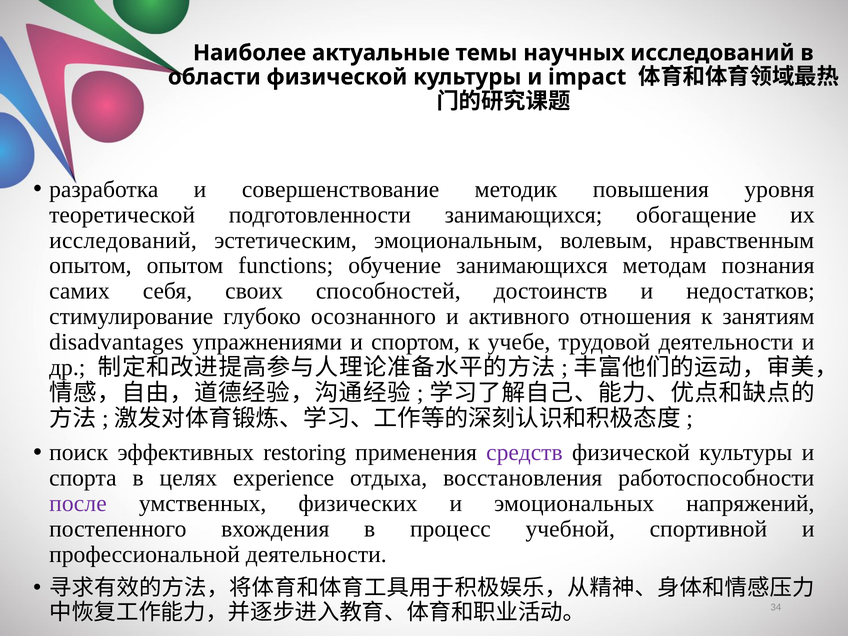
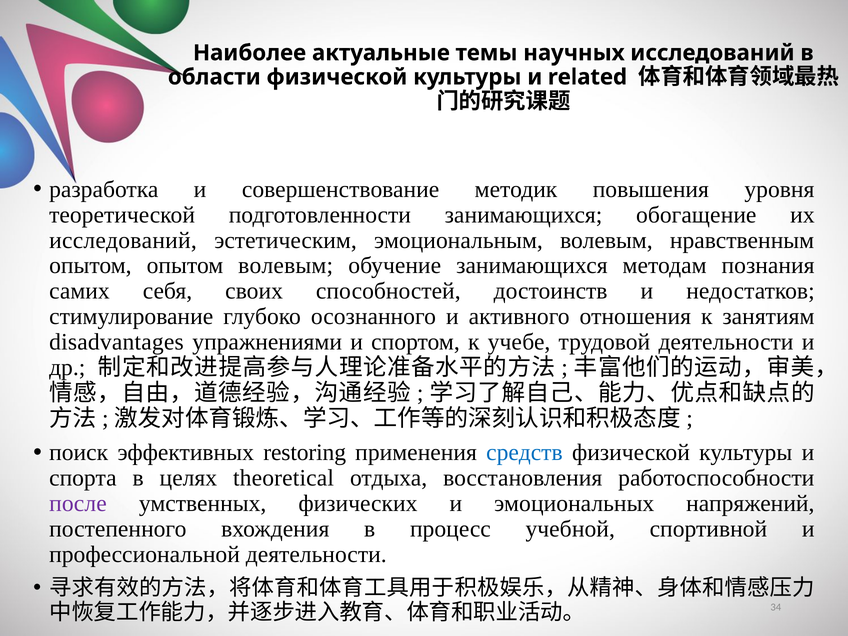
impact: impact -> related
опытом functions: functions -> волевым
средств colour: purple -> blue
experience: experience -> theoretical
